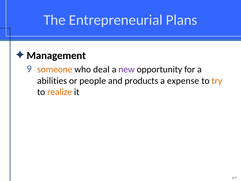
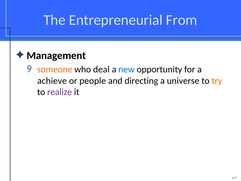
Plans: Plans -> From
new colour: purple -> blue
abilities: abilities -> achieve
products: products -> directing
expense: expense -> universe
realize colour: orange -> purple
